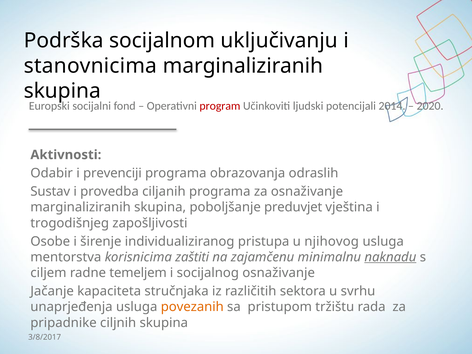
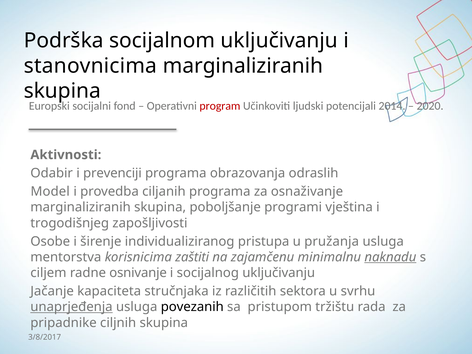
Sustav: Sustav -> Model
preduvjet: preduvjet -> programi
njihovog: njihovog -> pružanja
temeljem: temeljem -> osnivanje
socijalnog osnaživanje: osnaživanje -> uključivanju
unaprjeđenja underline: none -> present
povezanih colour: orange -> black
